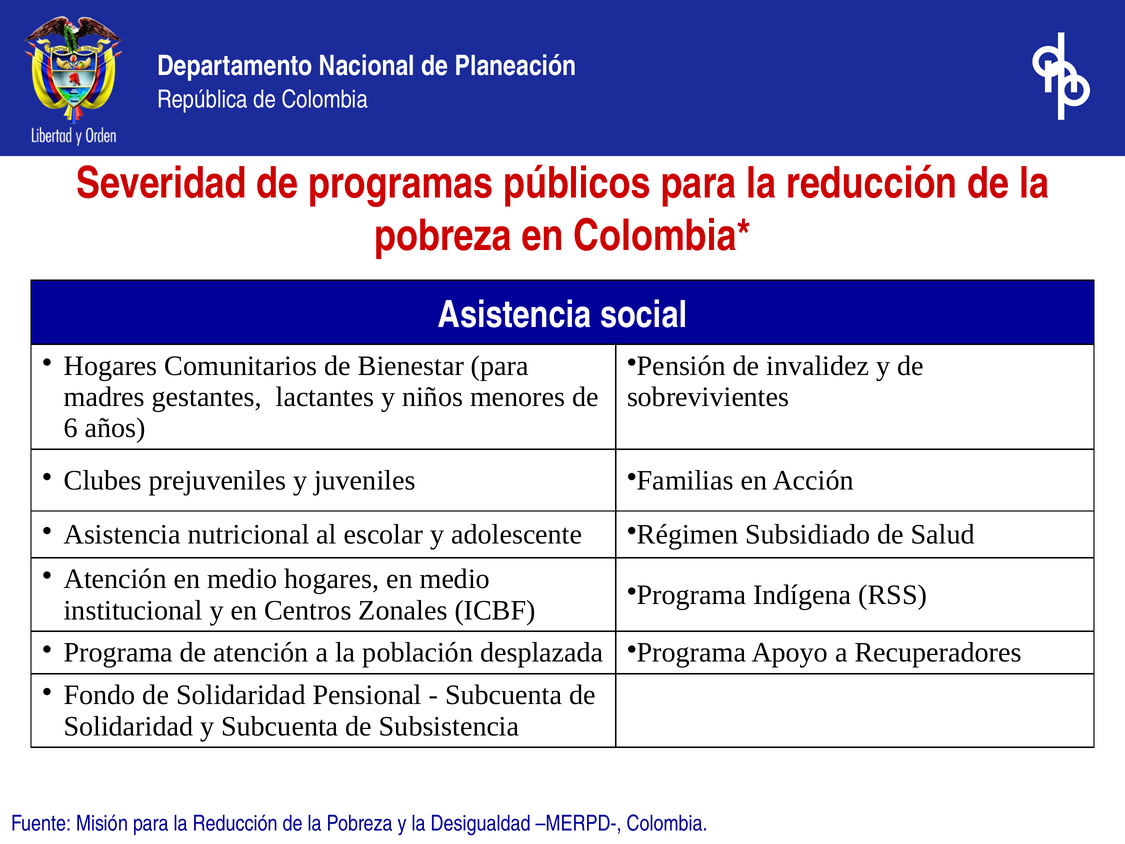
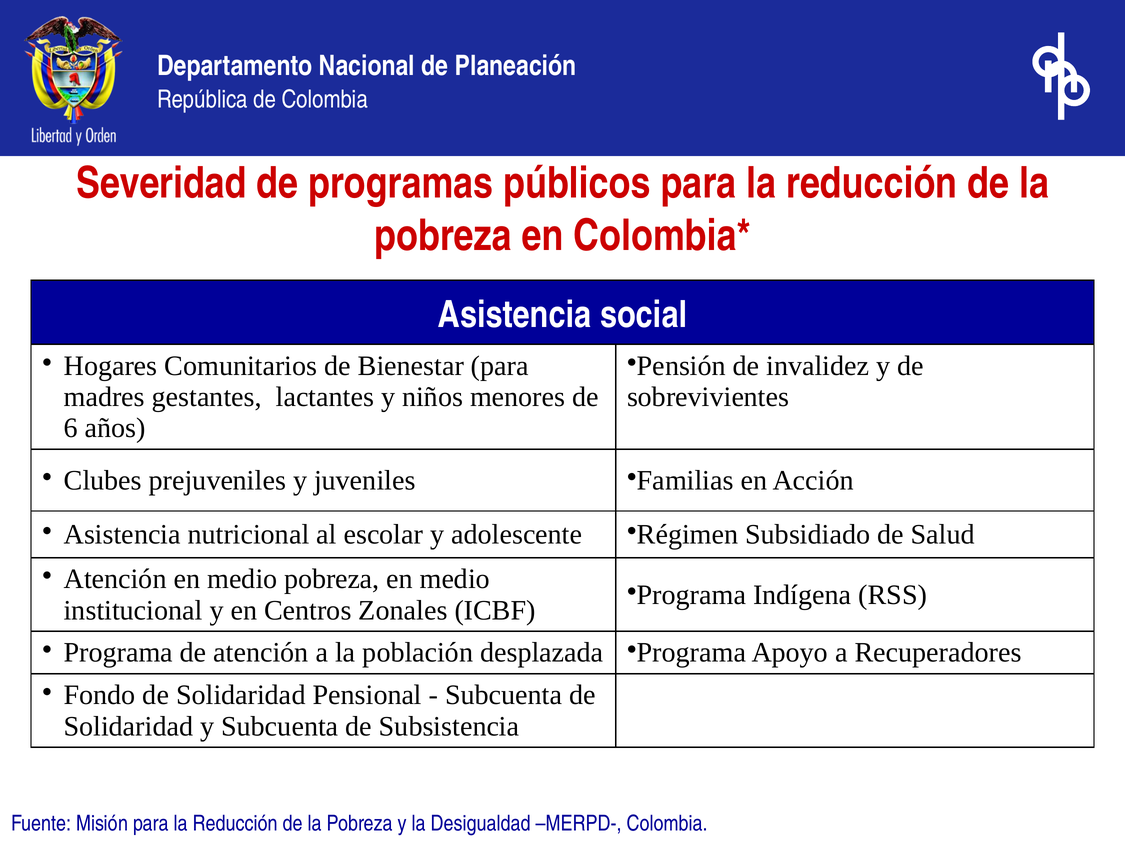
medio hogares: hogares -> pobreza
